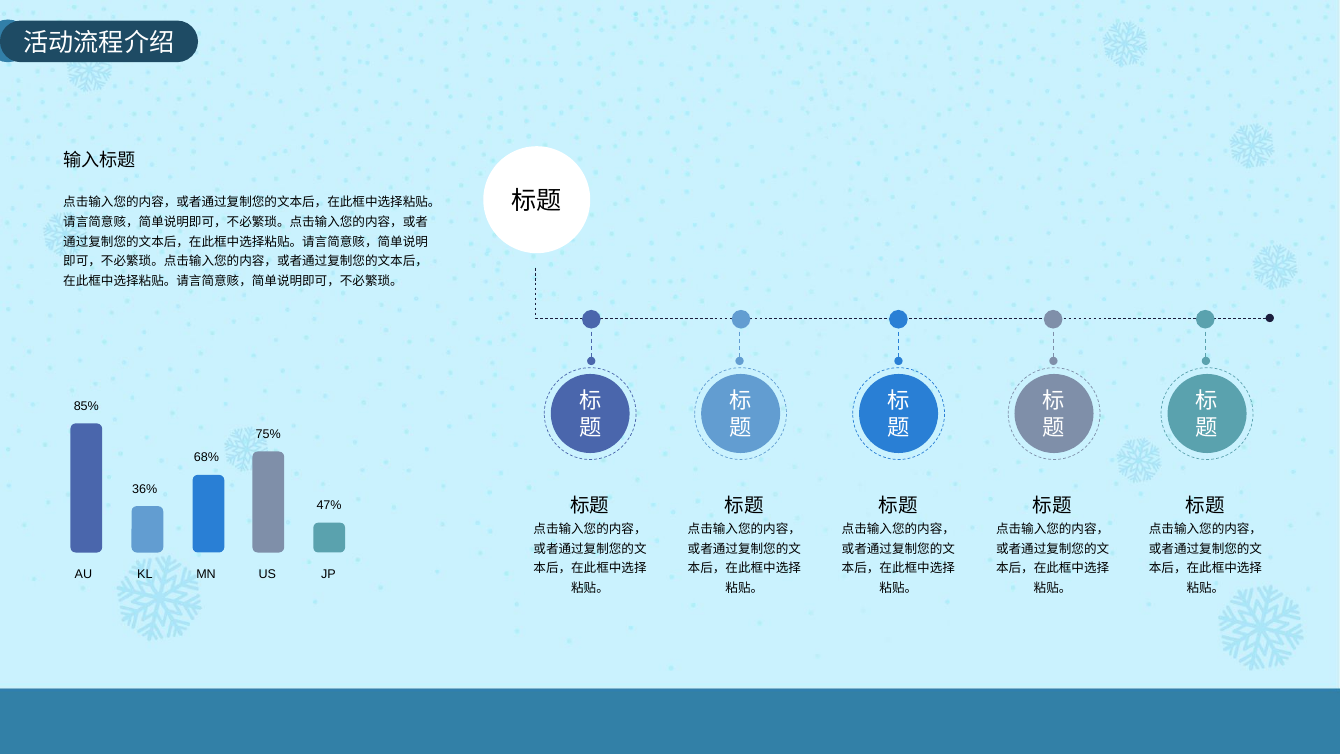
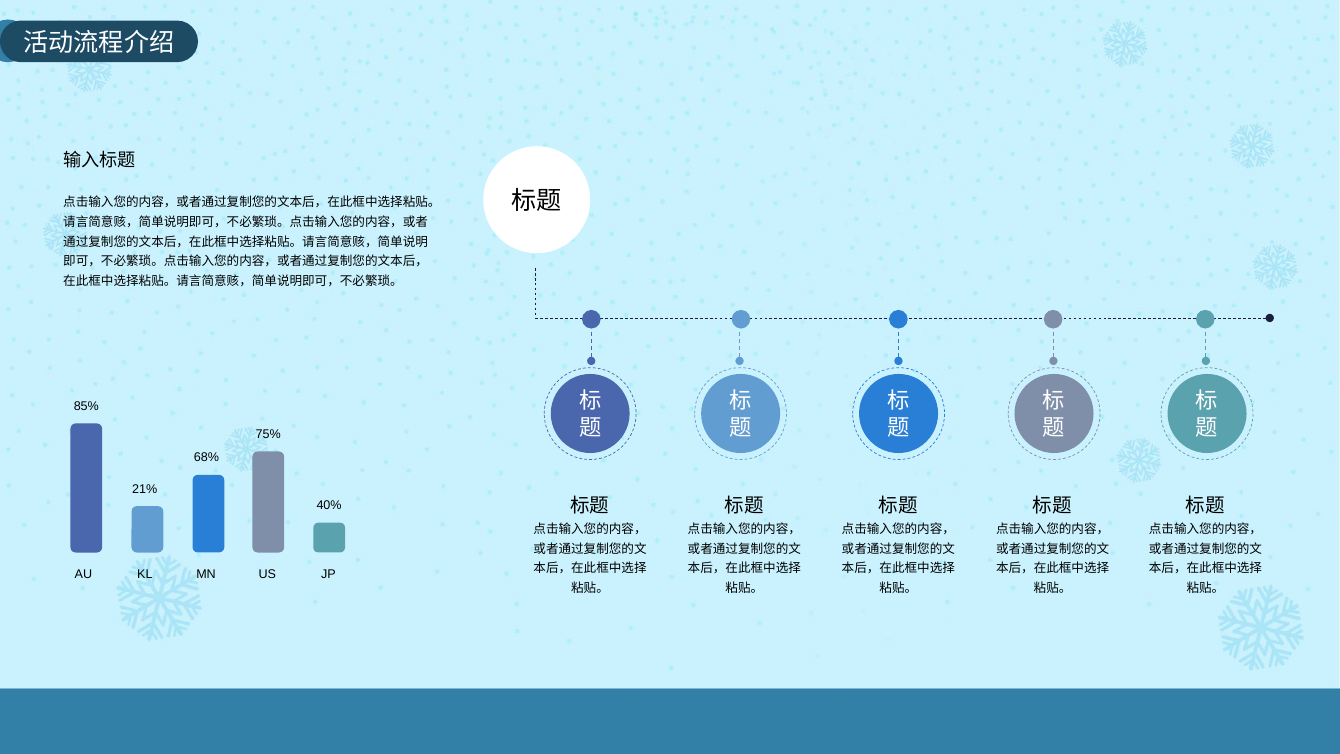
36%: 36% -> 21%
47%: 47% -> 40%
